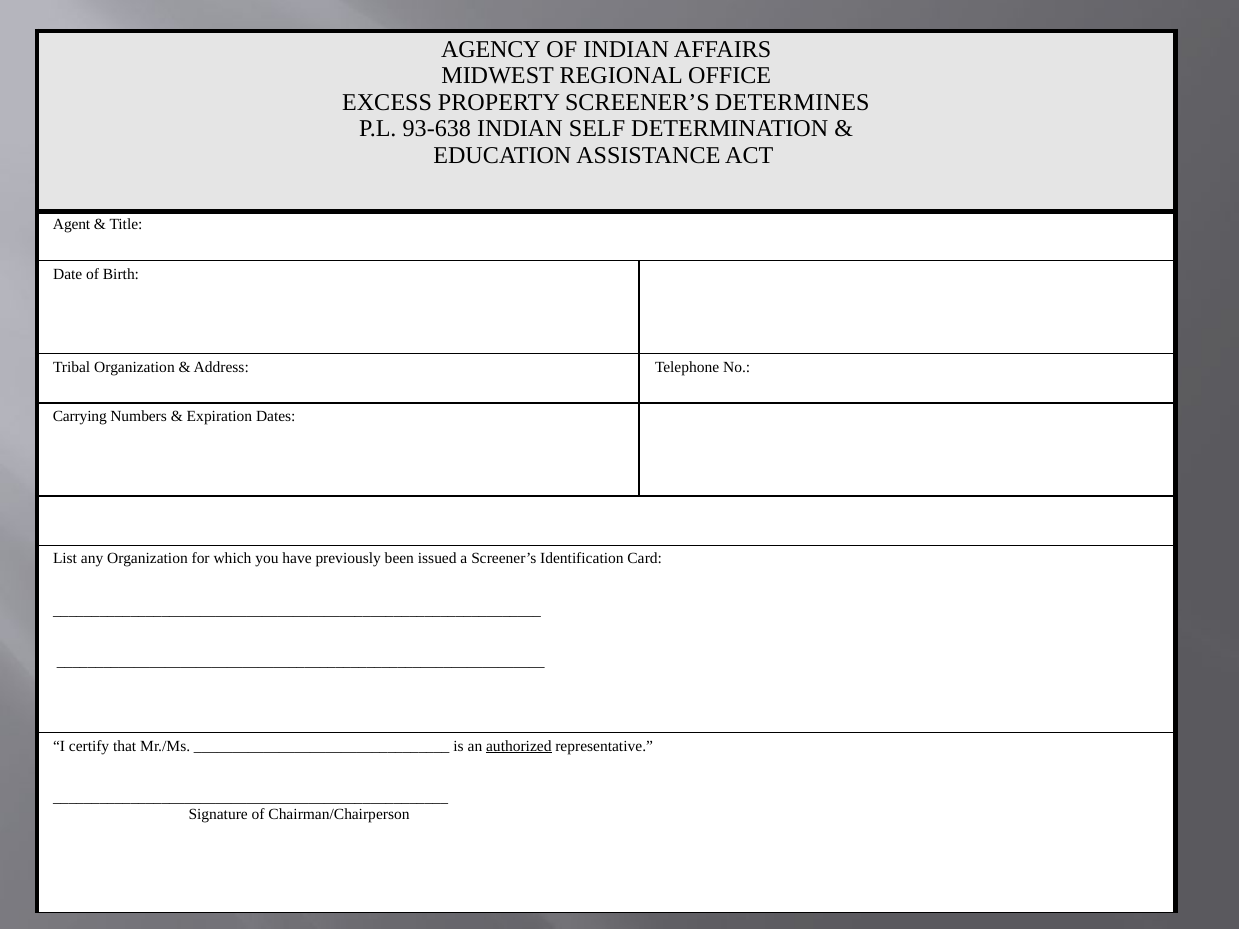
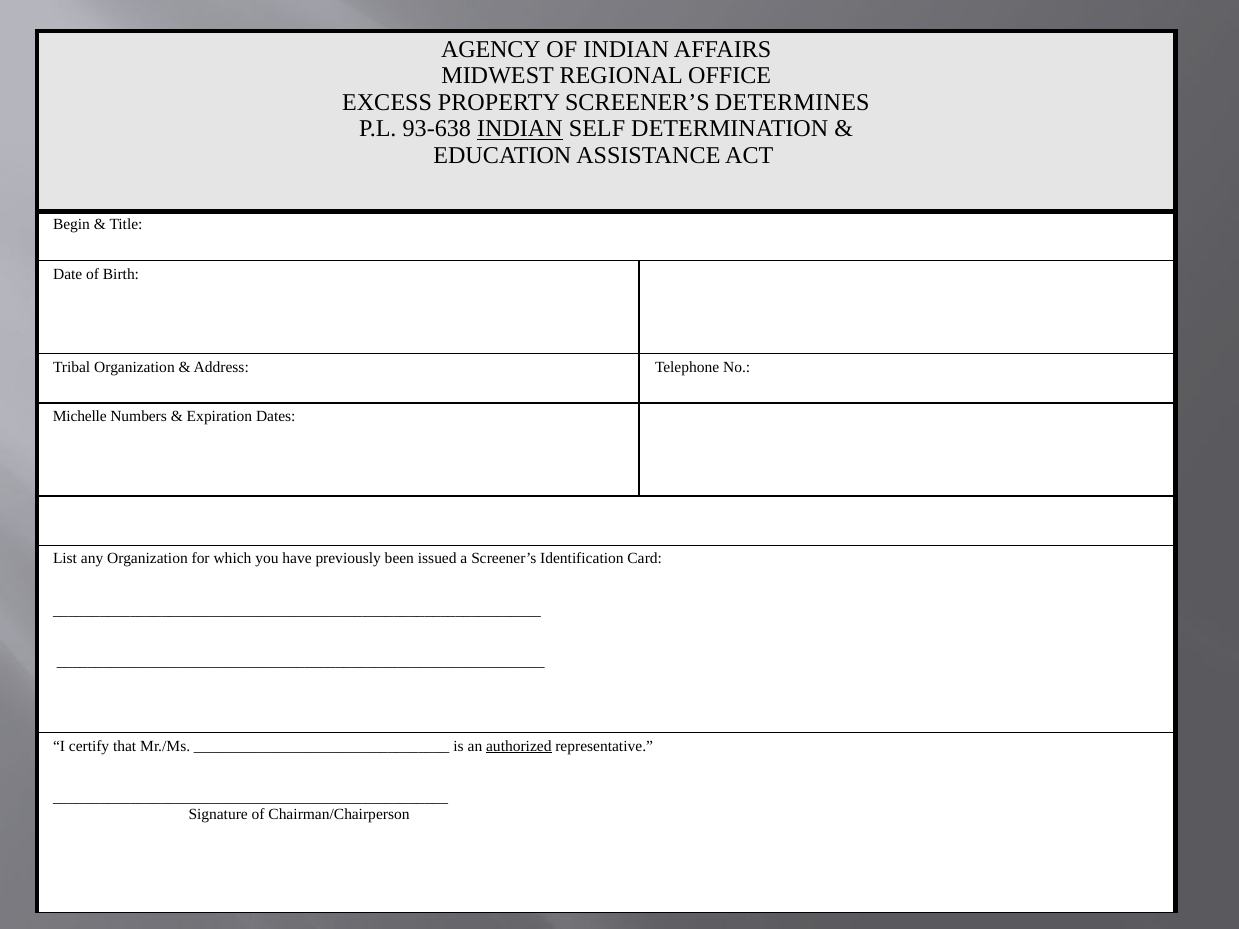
INDIAN at (520, 129) underline: none -> present
Agent: Agent -> Begin
Carrying: Carrying -> Michelle
